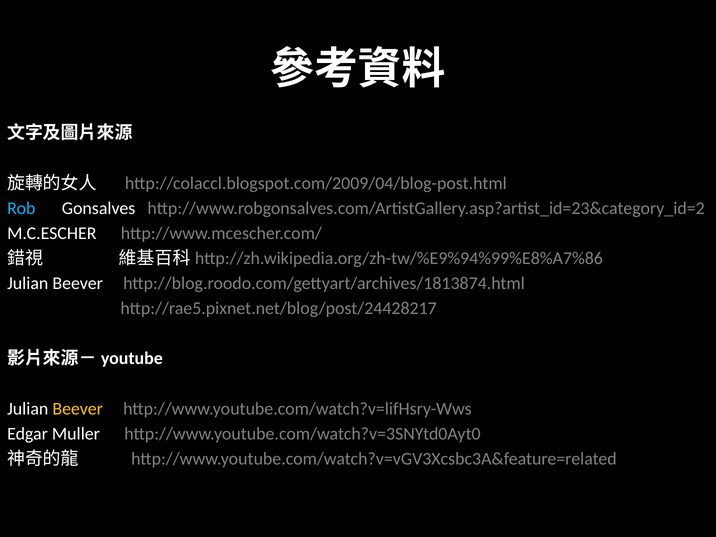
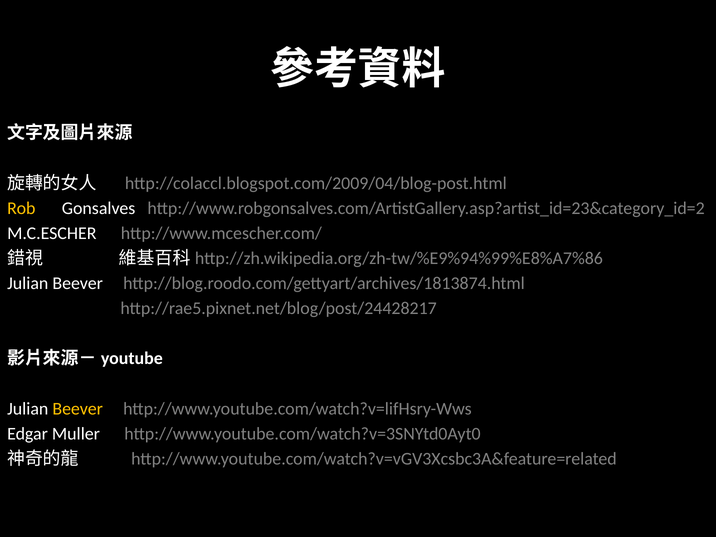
Rob colour: light blue -> yellow
